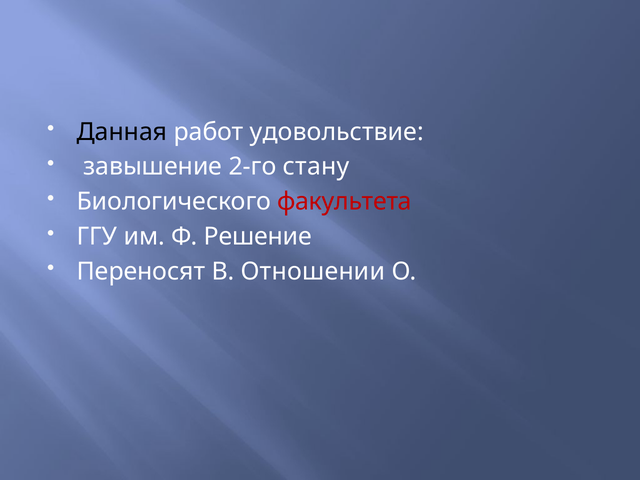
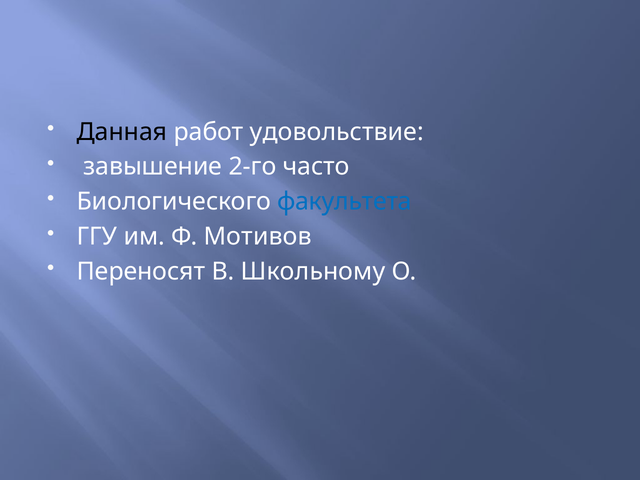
стану: стану -> часто
факультета colour: red -> blue
Решение: Решение -> Мотивов
Отношении: Отношении -> Школьному
